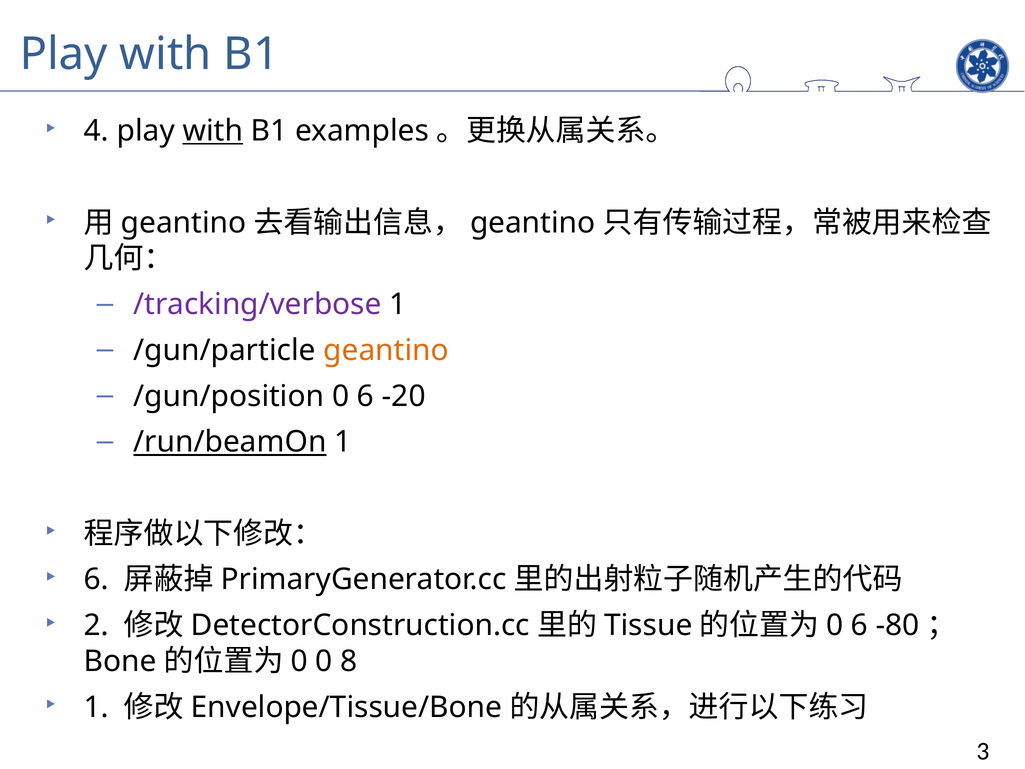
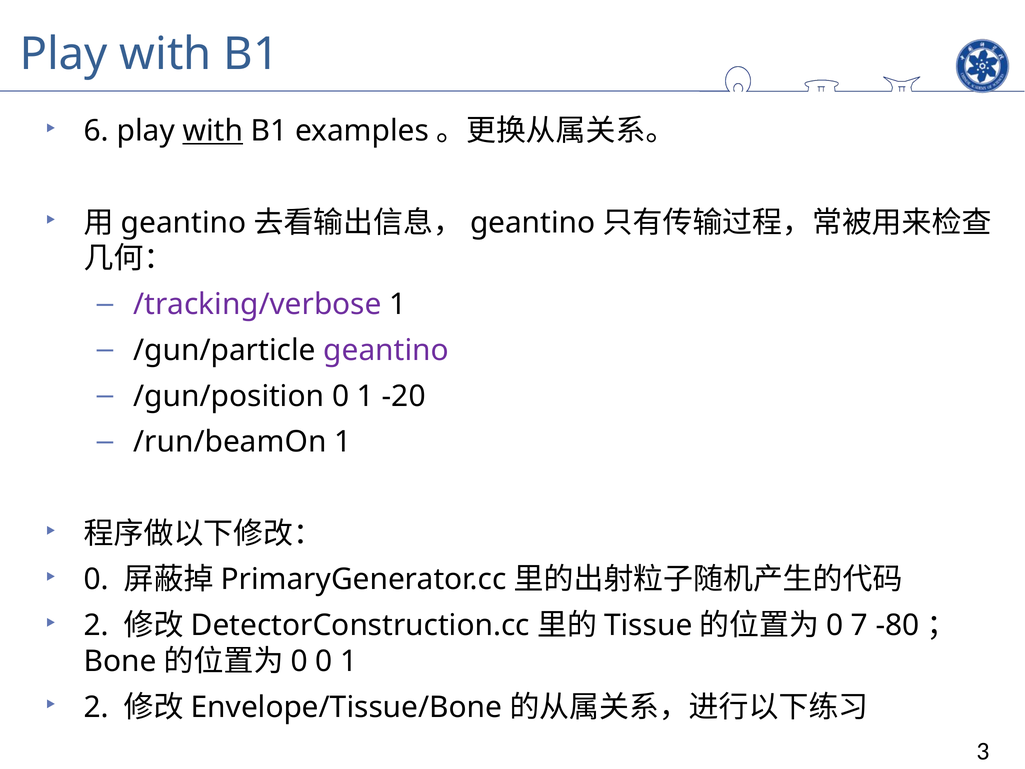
4: 4 -> 6
geantino at (386, 350) colour: orange -> purple
/gun/position 0 6: 6 -> 1
/run/beamOn underline: present -> none
6 at (96, 579): 6 -> 0
6 at (859, 625): 6 -> 7
0 0 8: 8 -> 1
1 at (96, 707): 1 -> 2
